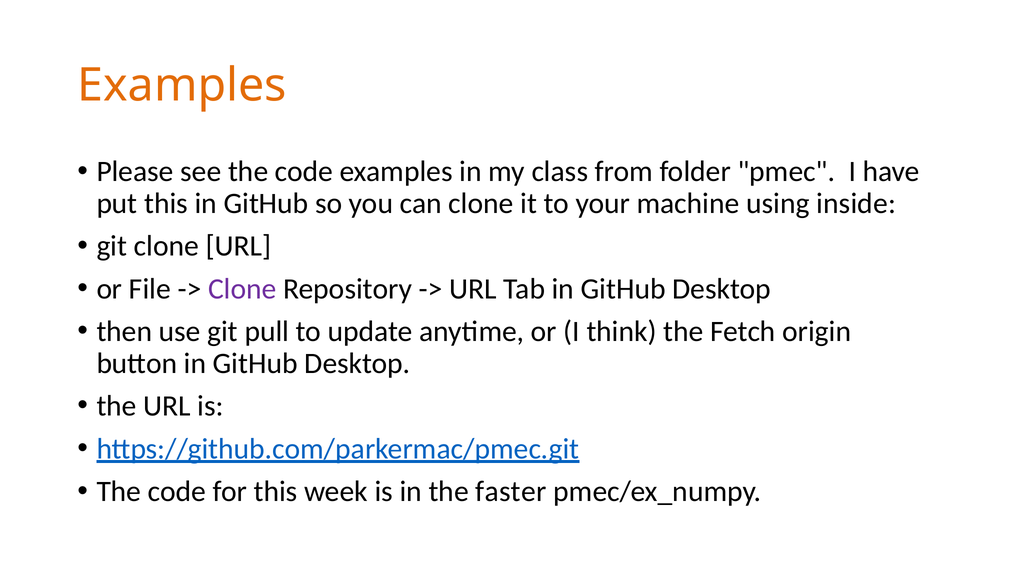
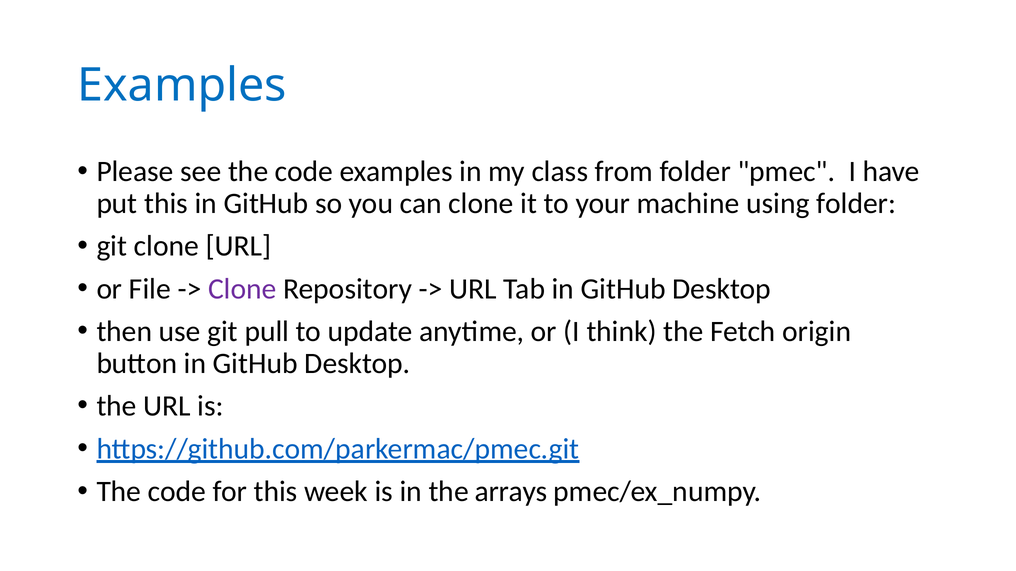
Examples at (182, 85) colour: orange -> blue
using inside: inside -> folder
faster: faster -> arrays
